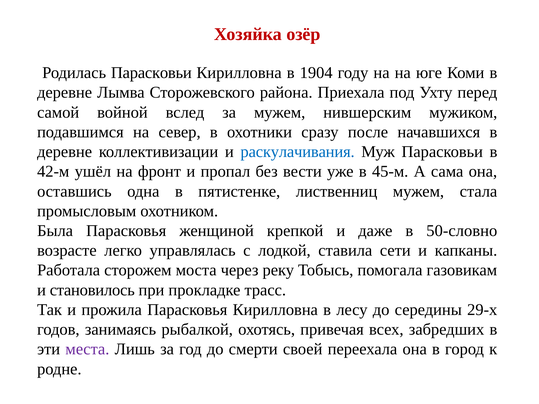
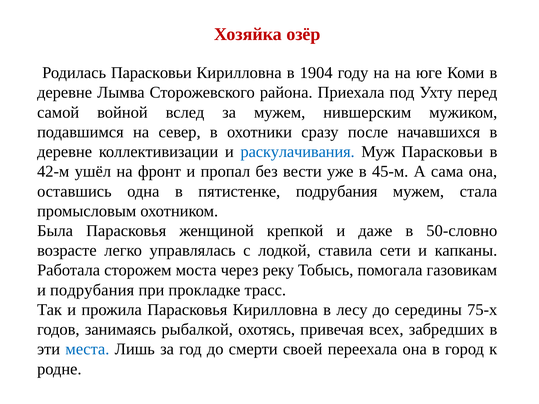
пятистенке лиственниц: лиственниц -> подрубания
и становилось: становилось -> подрубания
29-х: 29-х -> 75-х
места colour: purple -> blue
